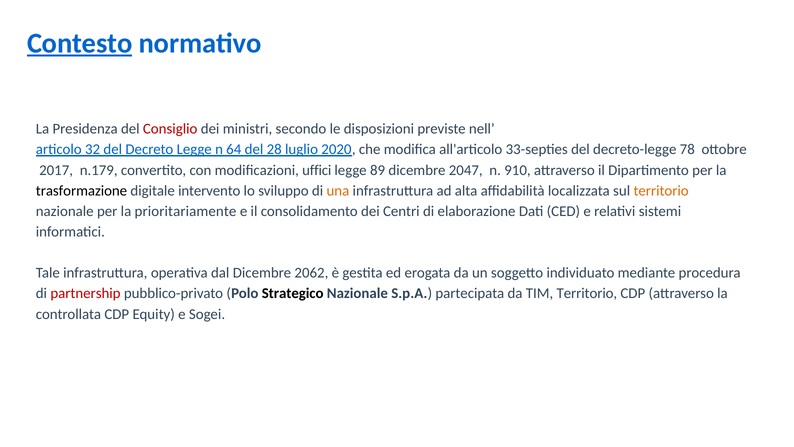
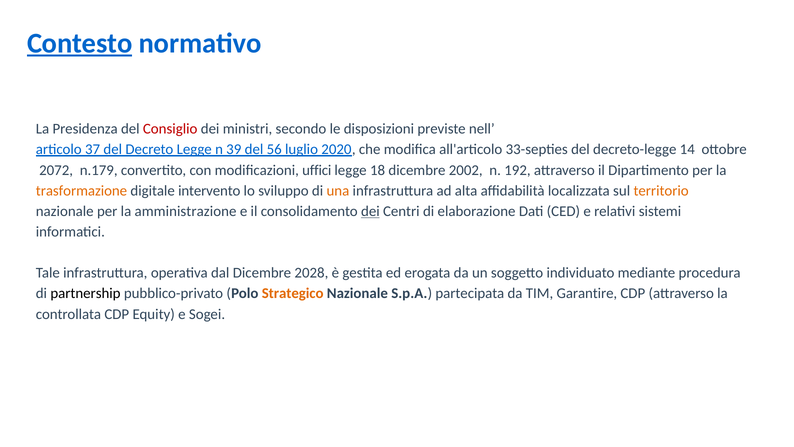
32: 32 -> 37
64: 64 -> 39
28: 28 -> 56
78: 78 -> 14
2017: 2017 -> 2072
89: 89 -> 18
2047: 2047 -> 2002
910: 910 -> 192
trasformazione colour: black -> orange
prioritariamente: prioritariamente -> amministrazione
dei at (370, 211) underline: none -> present
2062: 2062 -> 2028
partnership colour: red -> black
Strategico colour: black -> orange
TIM Territorio: Territorio -> Garantire
